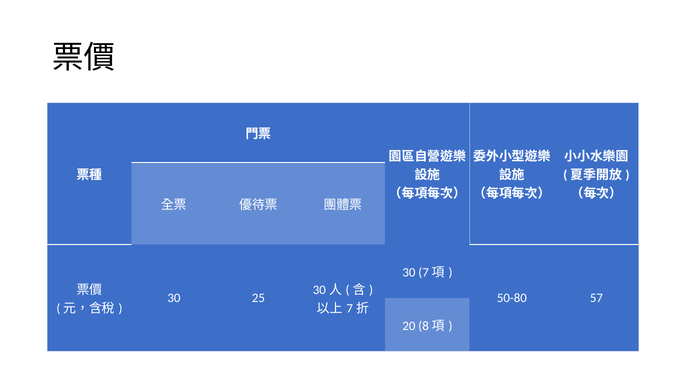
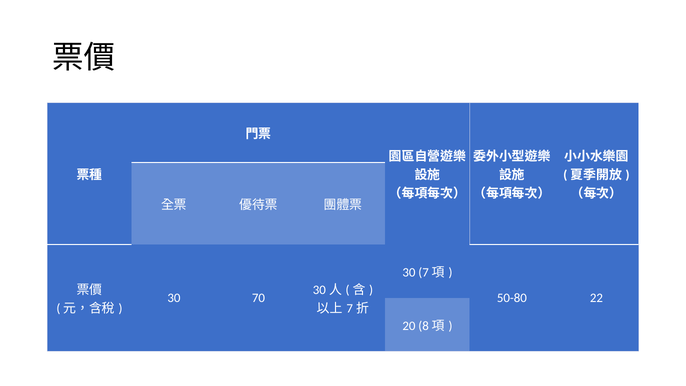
25: 25 -> 70
57: 57 -> 22
